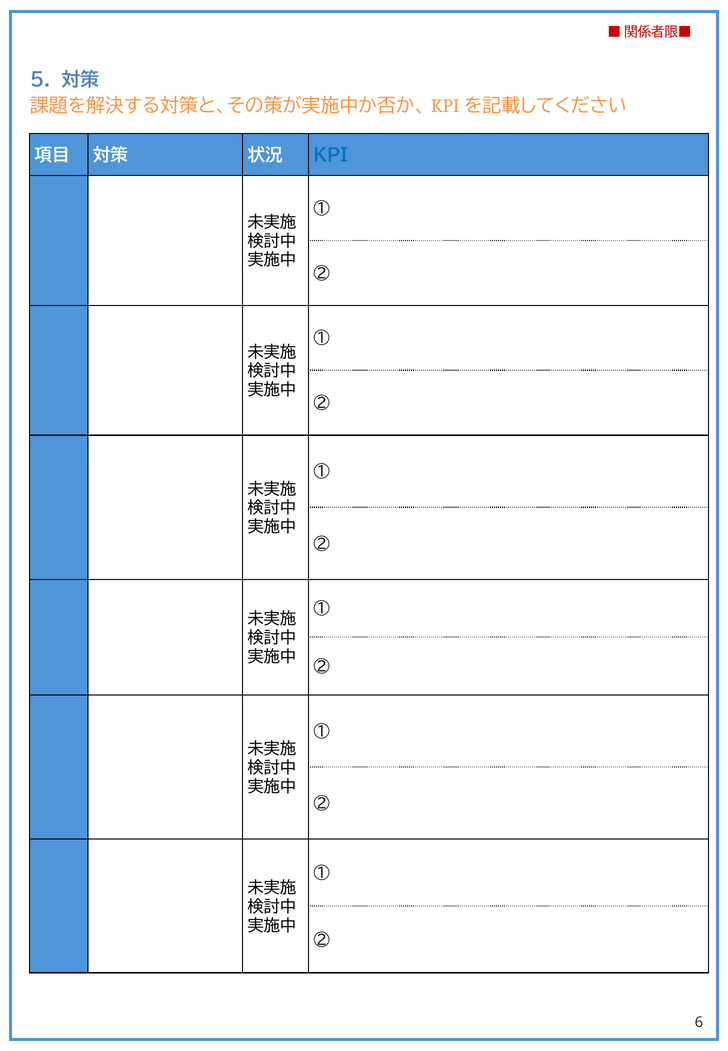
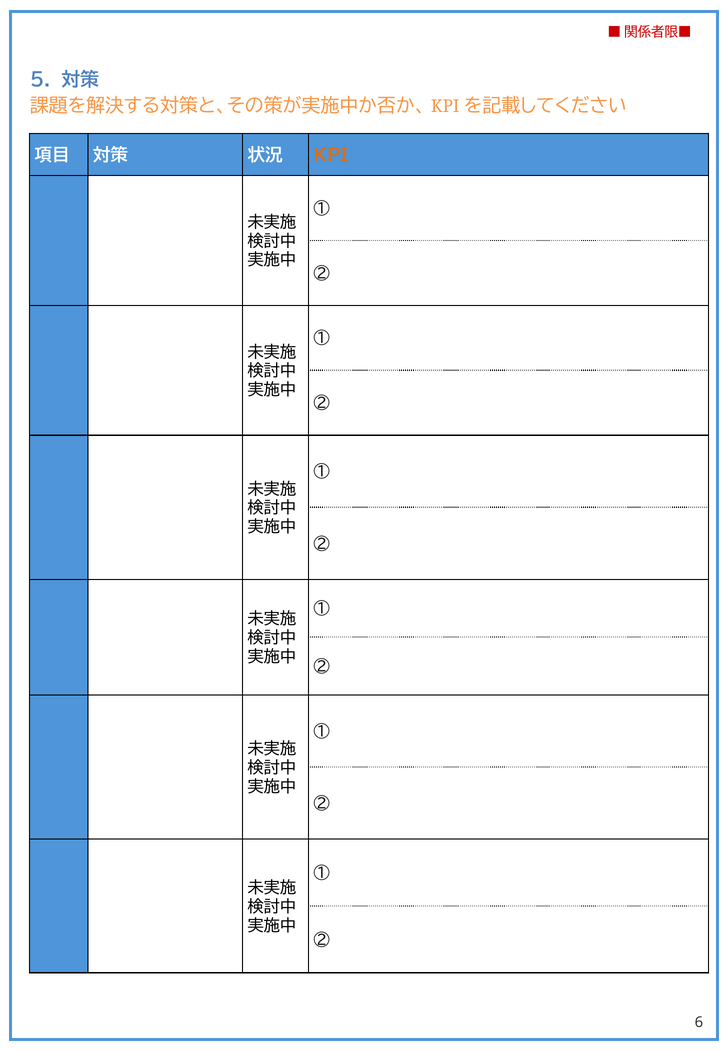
KPI colour: blue -> orange
